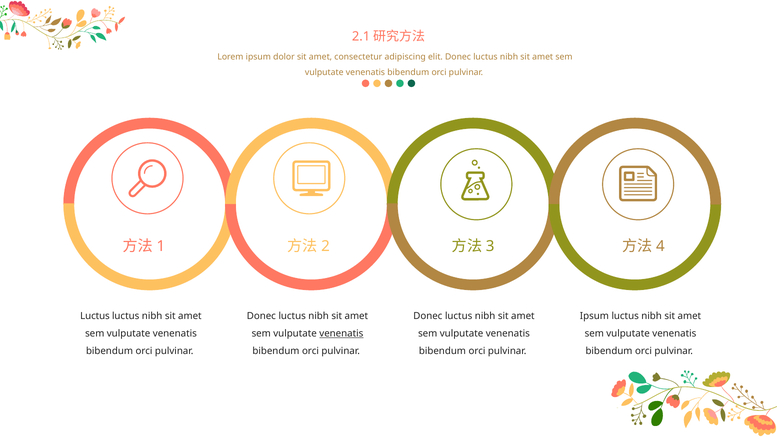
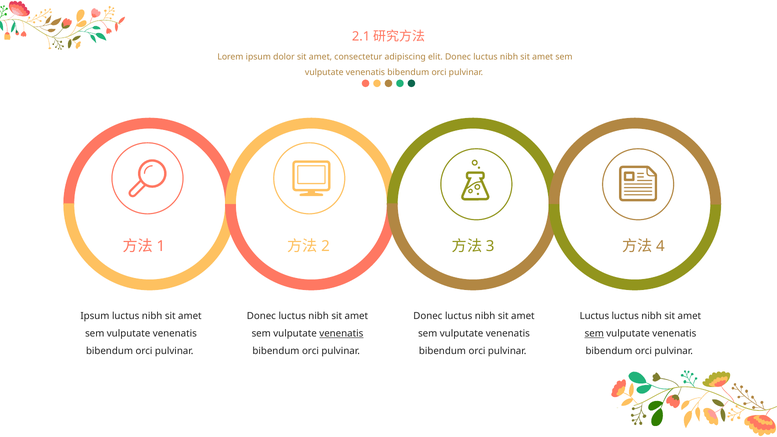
Luctus at (95, 316): Luctus -> Ipsum
Ipsum at (594, 316): Ipsum -> Luctus
sem at (594, 334) underline: none -> present
